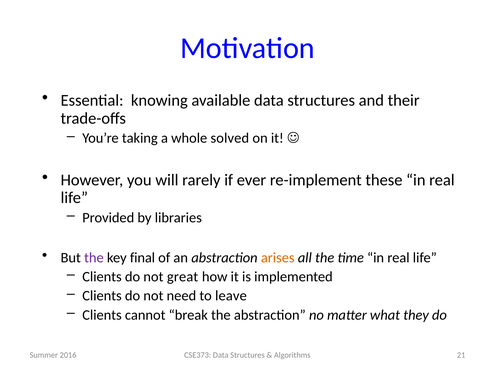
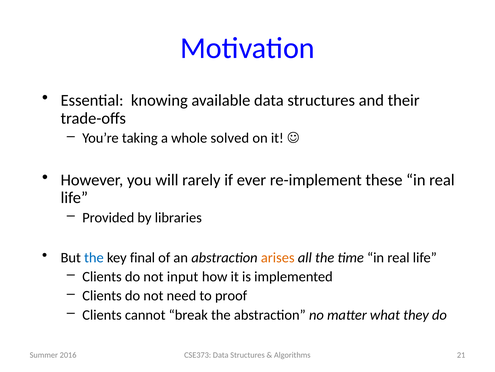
the at (94, 257) colour: purple -> blue
great: great -> input
leave: leave -> proof
